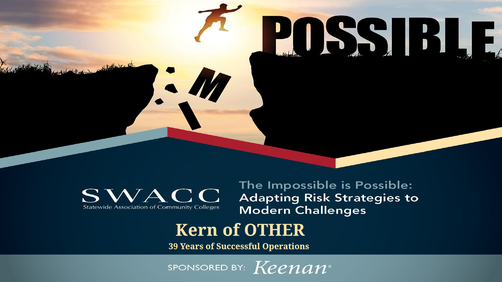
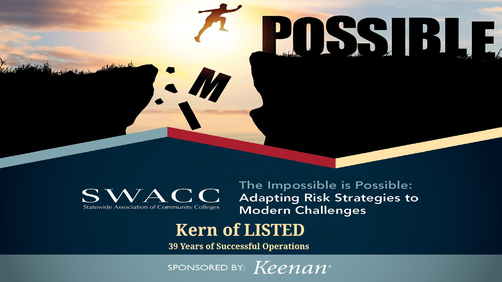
OTHER: OTHER -> LISTED
